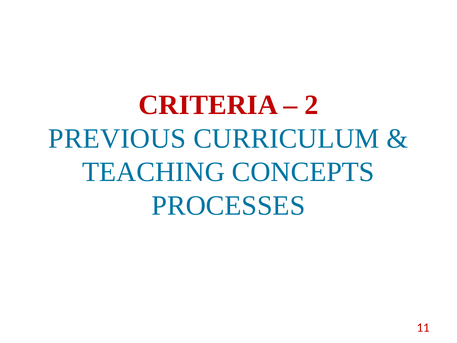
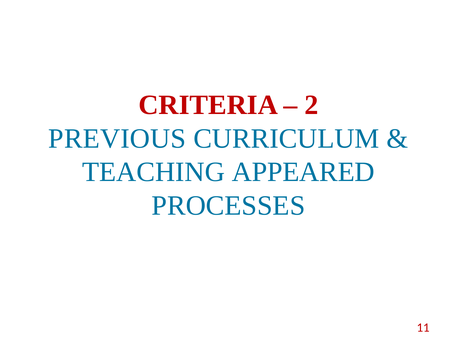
CONCEPTS: CONCEPTS -> APPEARED
